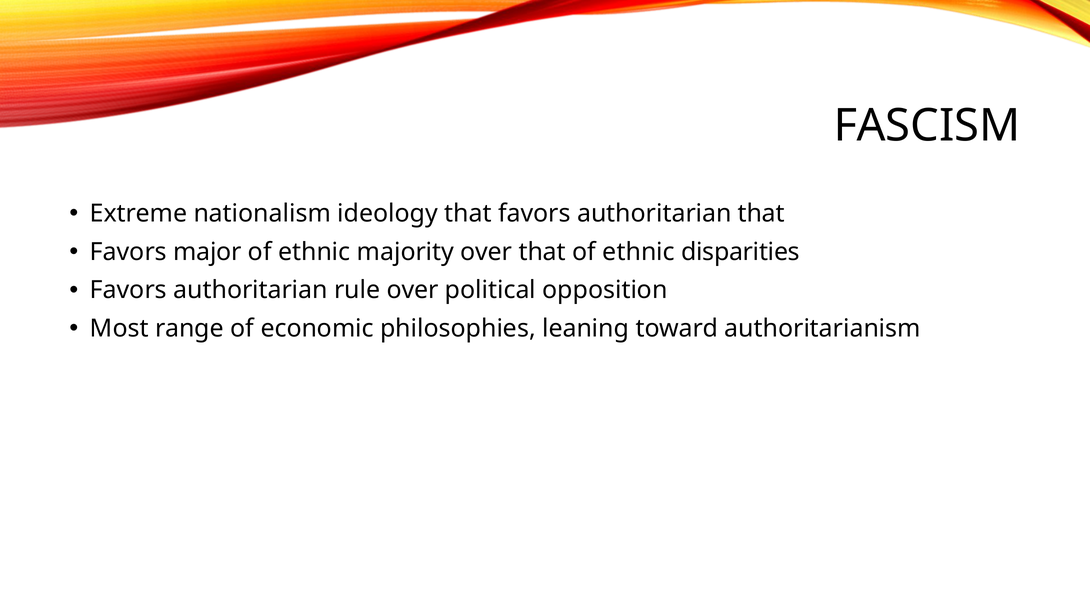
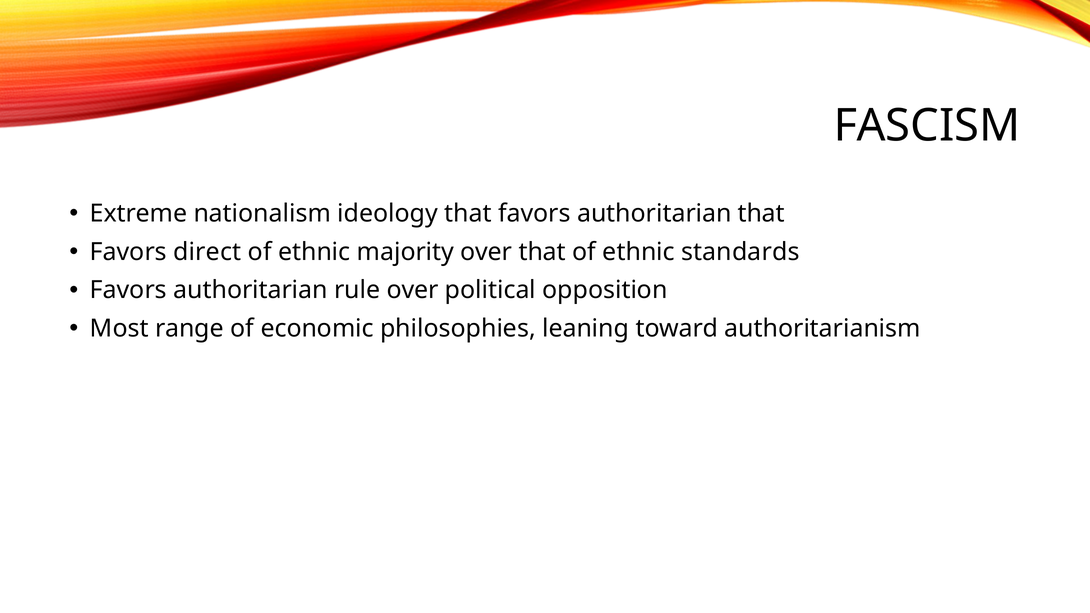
major: major -> direct
disparities: disparities -> standards
